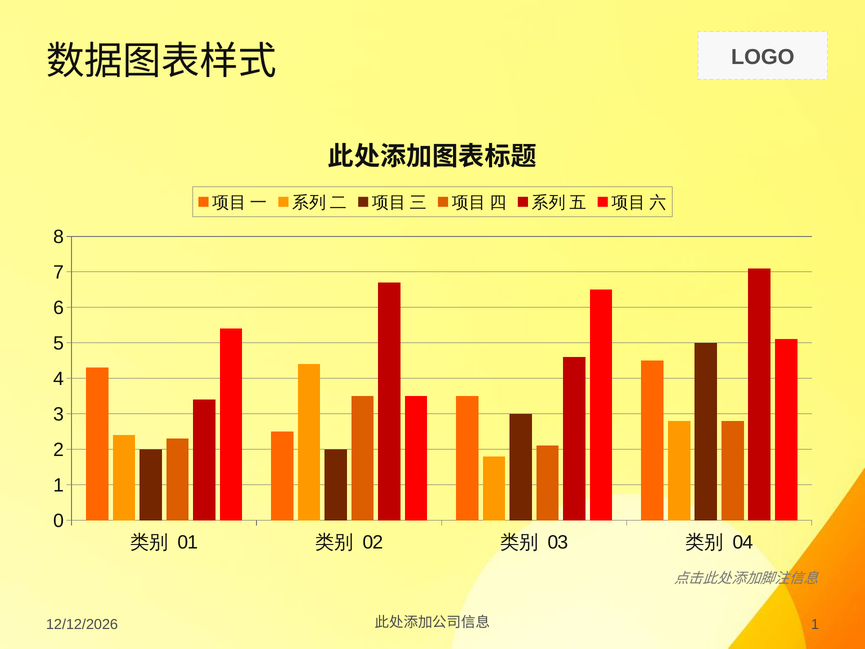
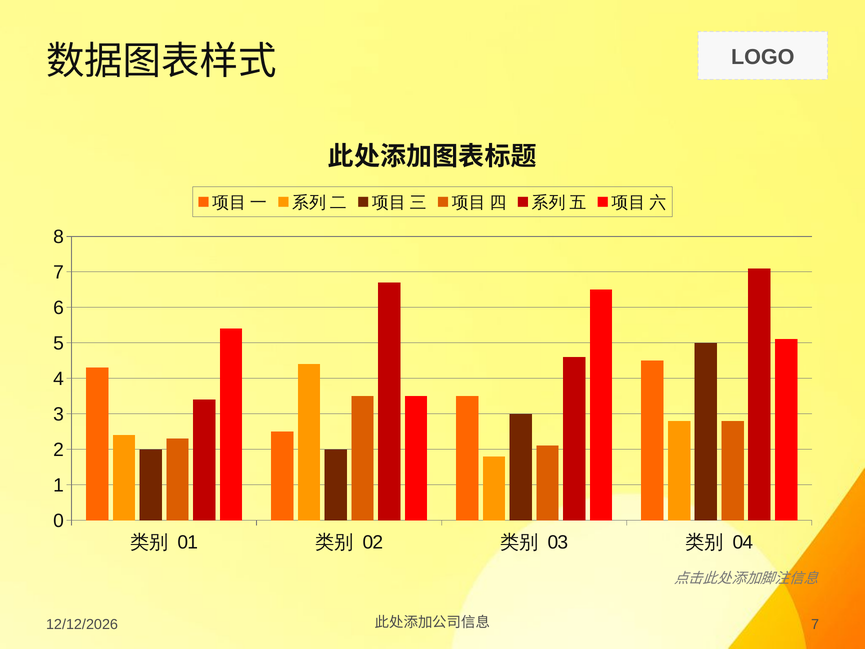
1 at (815, 624): 1 -> 7
